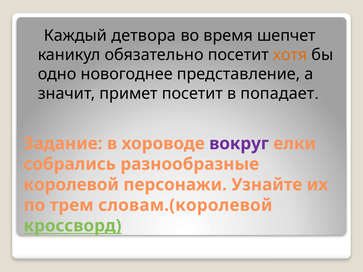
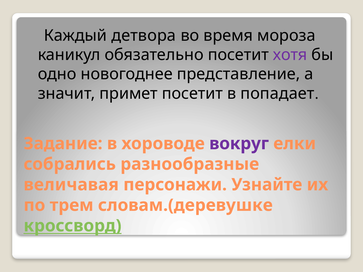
шепчет: шепчет -> мороза
хотя colour: orange -> purple
королевой: королевой -> величавая
словам.(королевой: словам.(королевой -> словам.(деревушке
